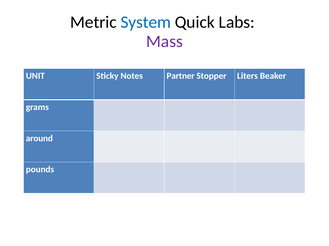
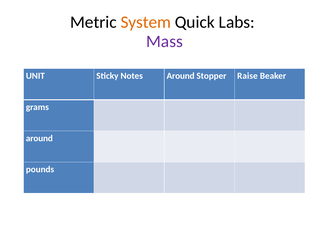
System colour: blue -> orange
Notes Partner: Partner -> Around
Liters: Liters -> Raise
